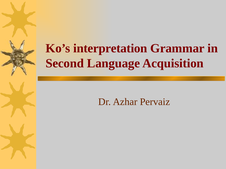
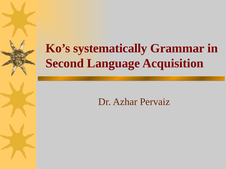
interpretation: interpretation -> systematically
